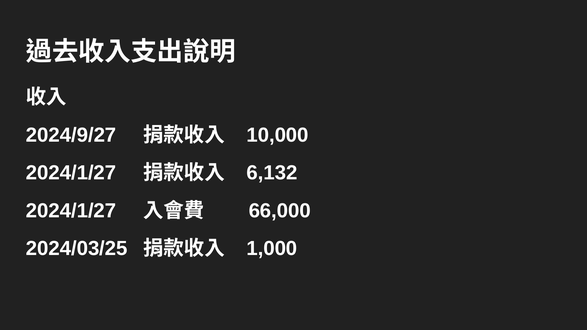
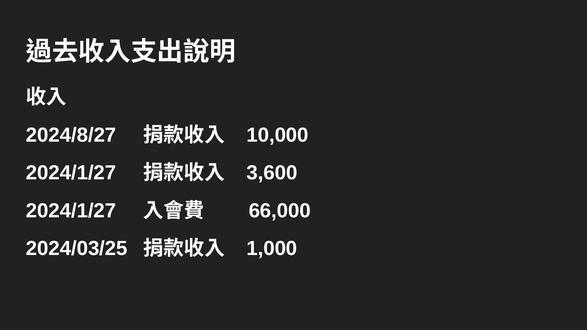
2024/9/27: 2024/9/27 -> 2024/8/27
6,132: 6,132 -> 3,600
